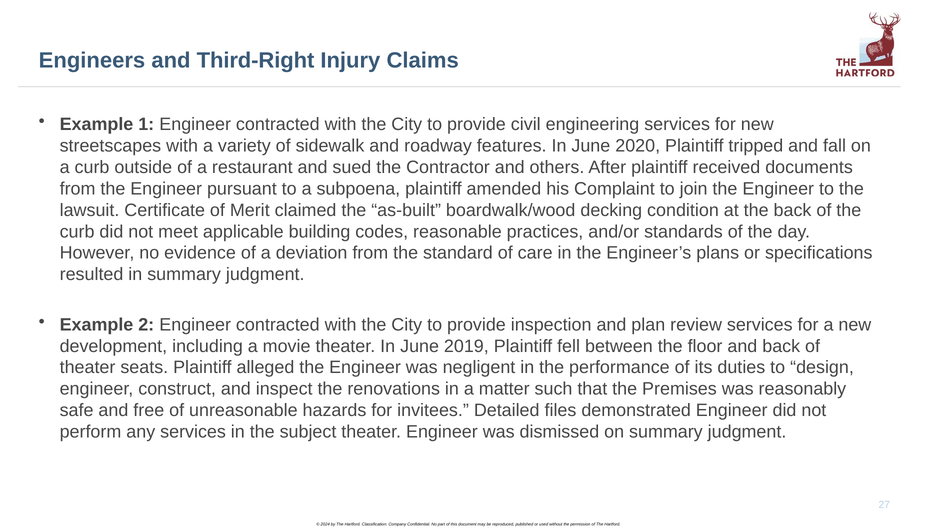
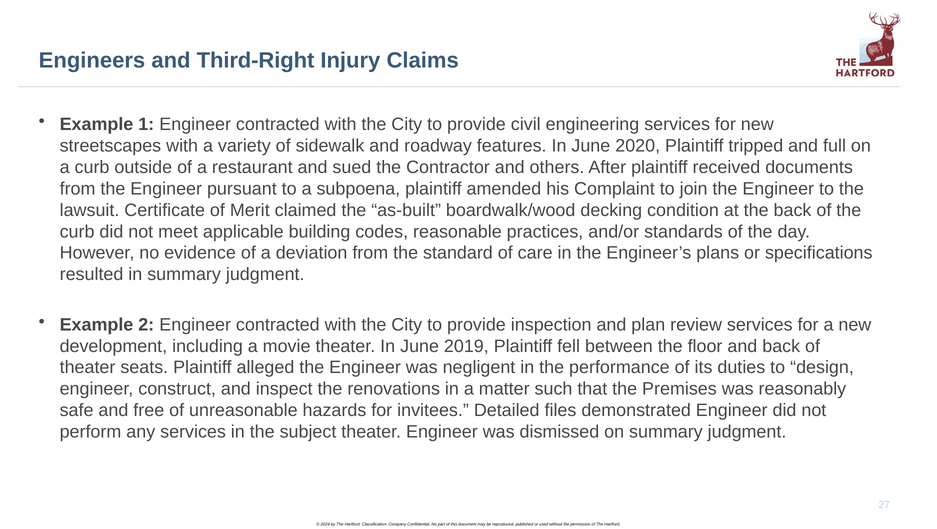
fall: fall -> full
